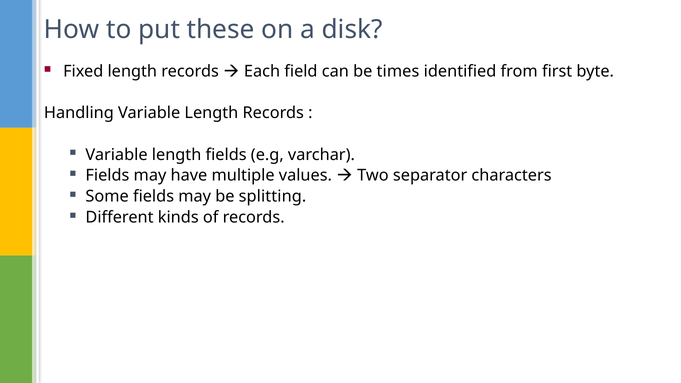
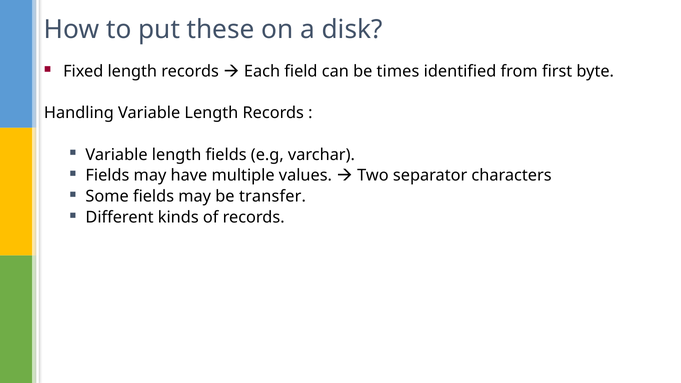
splitting: splitting -> transfer
